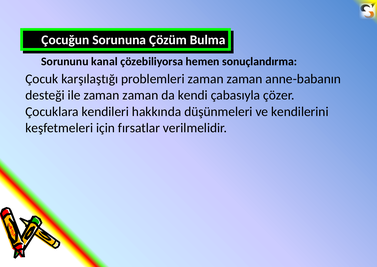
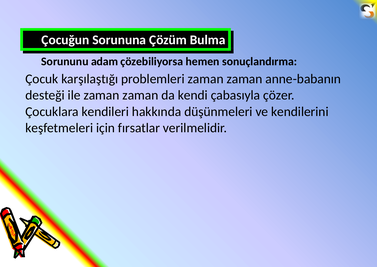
kanal: kanal -> adam
